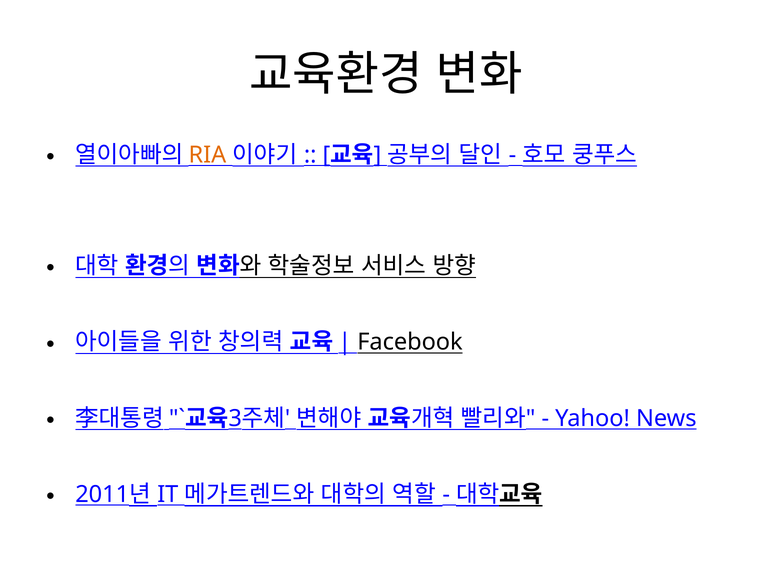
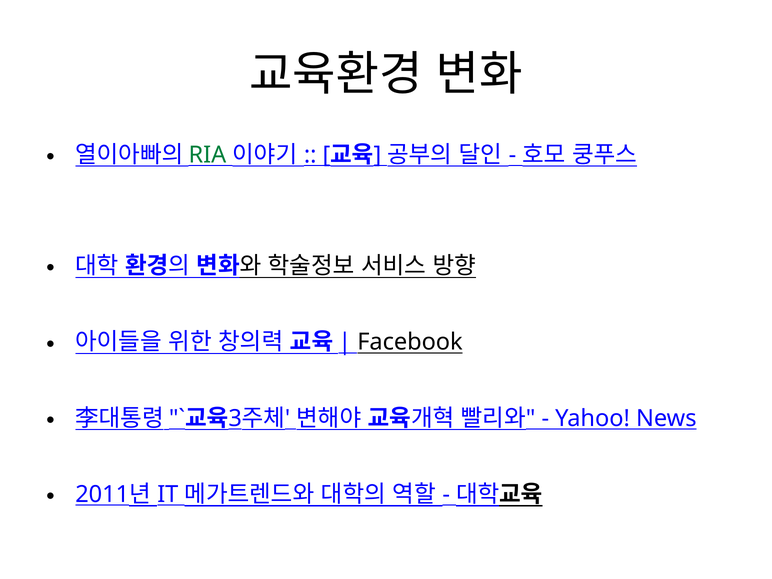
RIA colour: orange -> green
